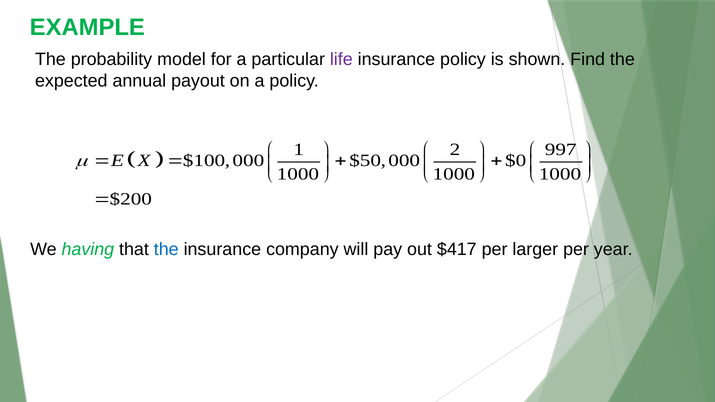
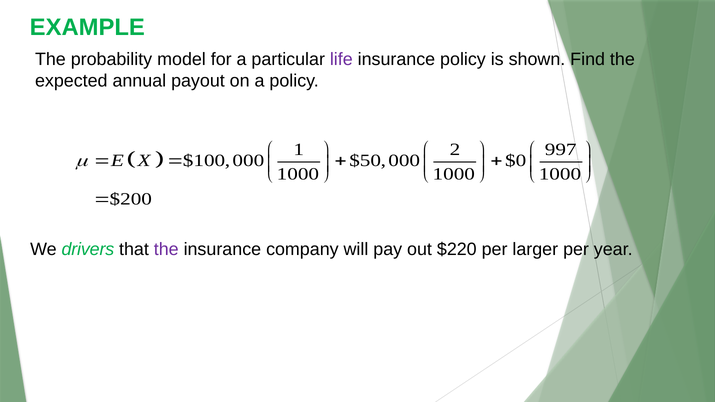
having: having -> drivers
the at (166, 249) colour: blue -> purple
$417: $417 -> $220
